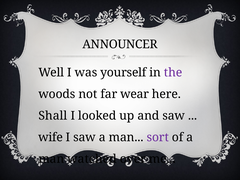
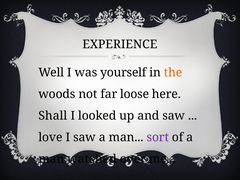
ANNOUNCER: ANNOUNCER -> EXPERIENCE
the colour: purple -> orange
wear: wear -> loose
wife: wife -> love
